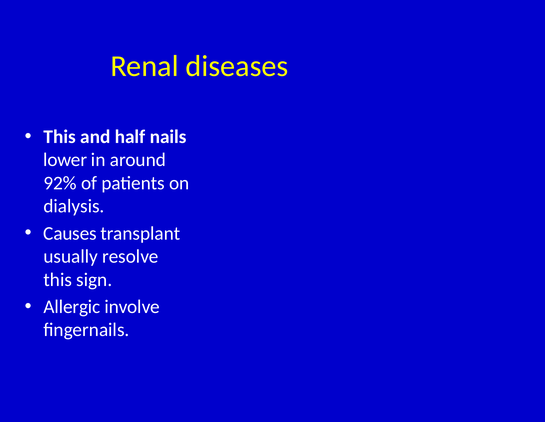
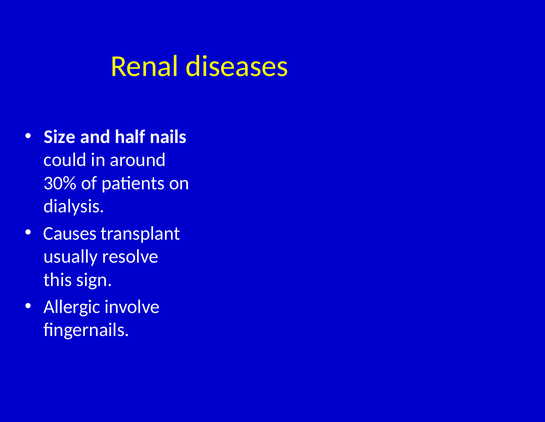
This at (60, 136): This -> Size
lower: lower -> could
92%: 92% -> 30%
